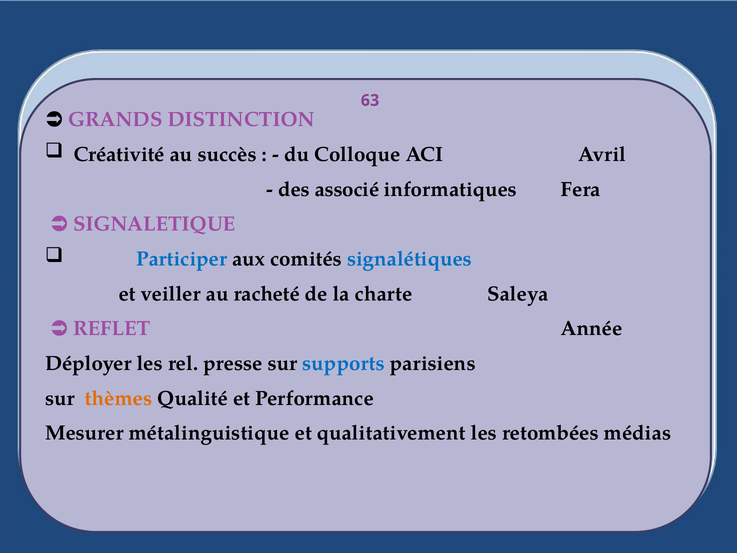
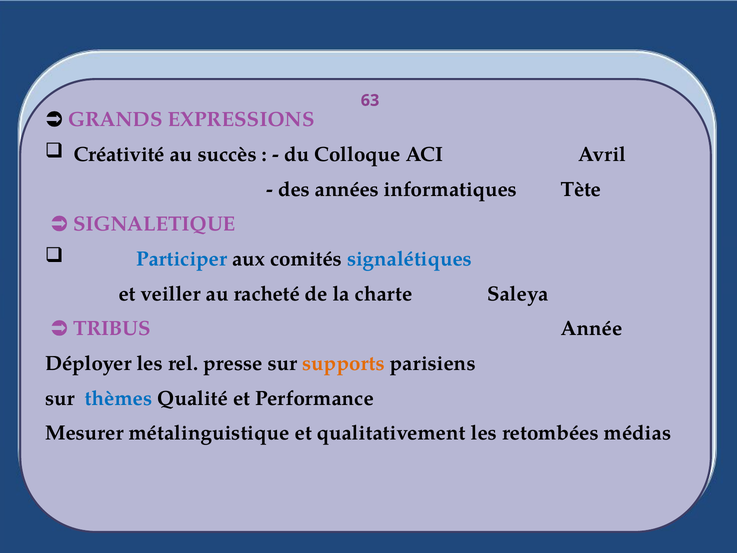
DISTINCTION: DISTINCTION -> EXPRESSIONS
associé: associé -> années
Fera: Fera -> Tète
REFLET: REFLET -> TRIBUS
supports colour: blue -> orange
thèmes colour: orange -> blue
